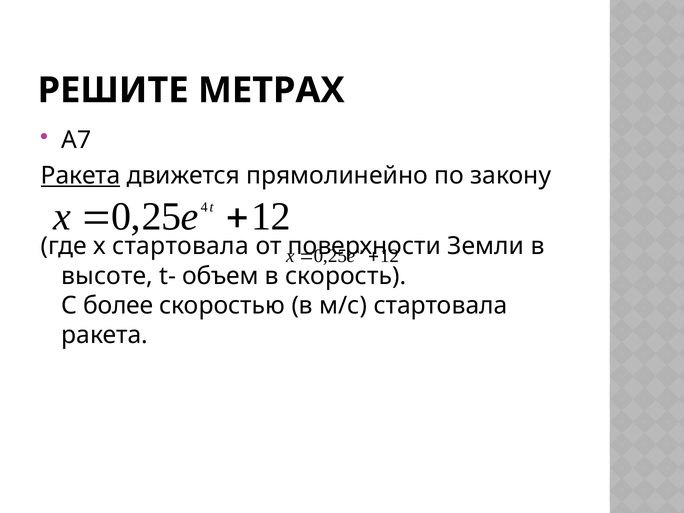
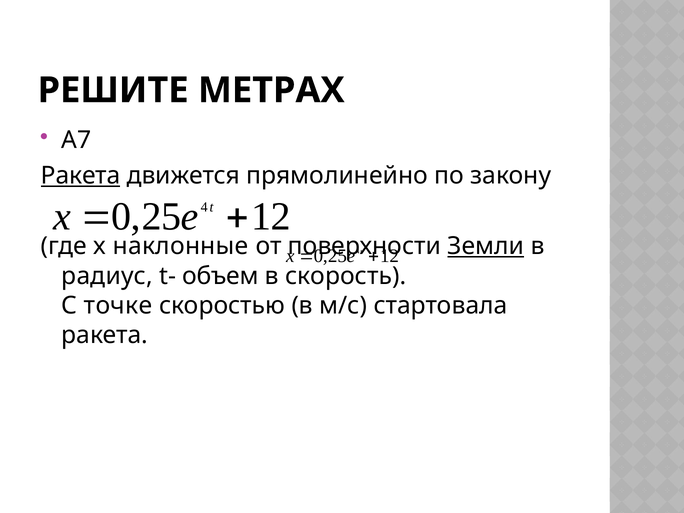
х стартовала: стартовала -> наклонные
Земли underline: none -> present
высоте: высоте -> радиус
более: более -> точке
